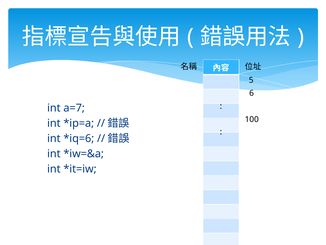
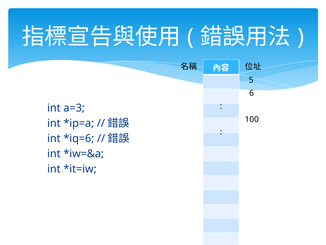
a=7: a=7 -> a=3
